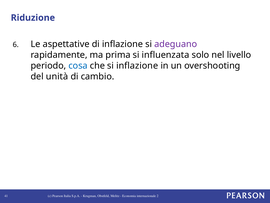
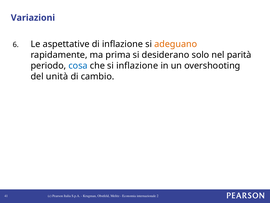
Riduzione: Riduzione -> Variazioni
adeguano colour: purple -> orange
influenzata: influenzata -> desiderano
livello: livello -> parità
